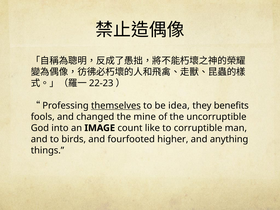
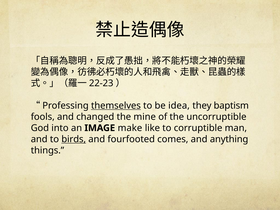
benefits: benefits -> baptism
count: count -> make
birds underline: none -> present
higher: higher -> comes
